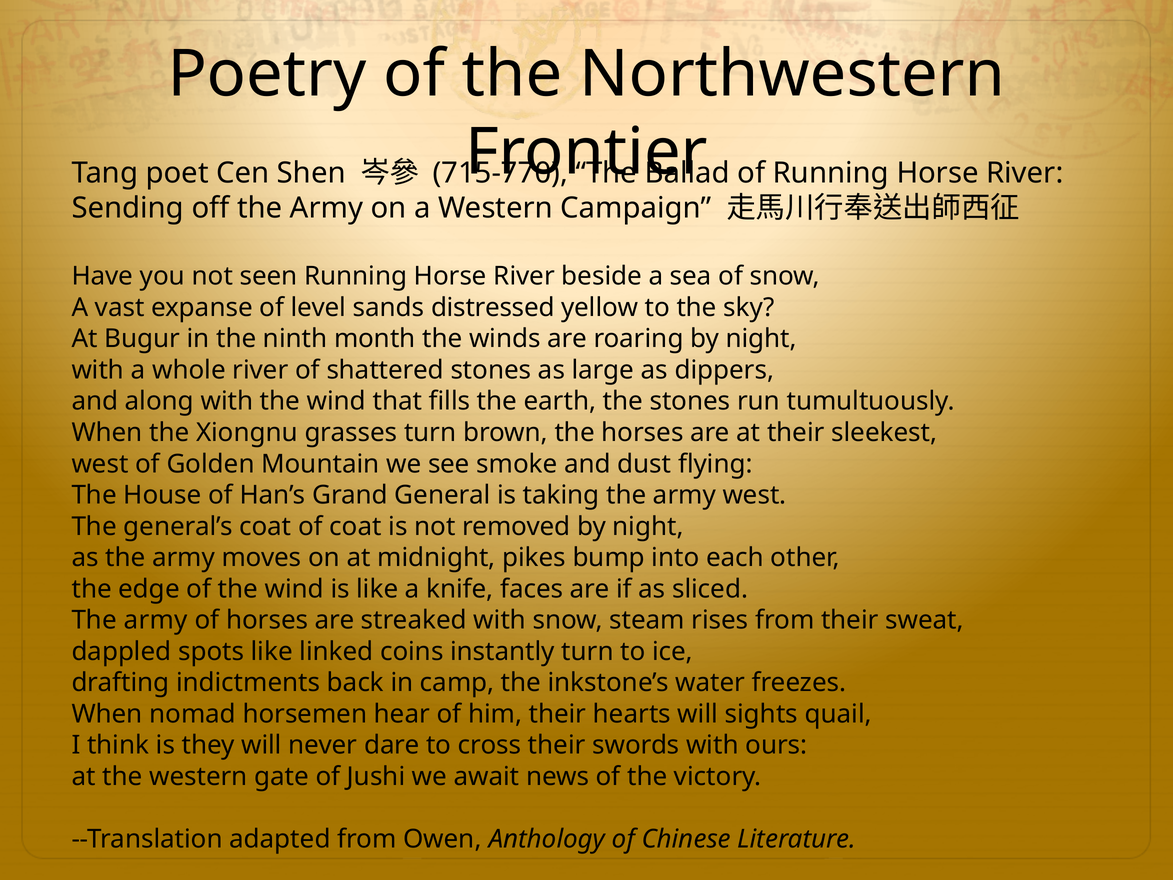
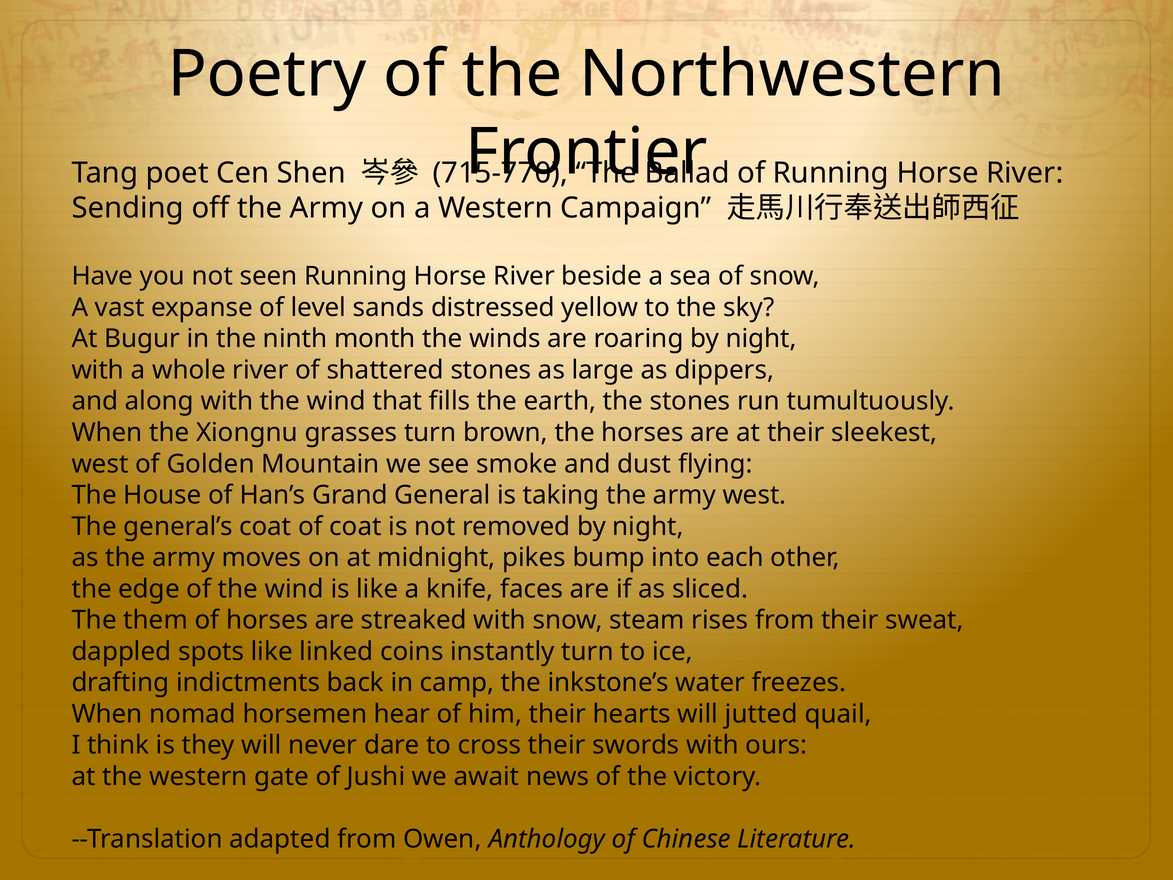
army at (156, 620): army -> them
sights: sights -> jutted
